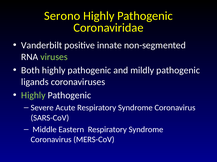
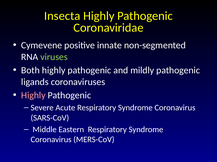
Serono: Serono -> Insecta
Vanderbilt: Vanderbilt -> Cymevene
Highly at (33, 96) colour: light green -> pink
